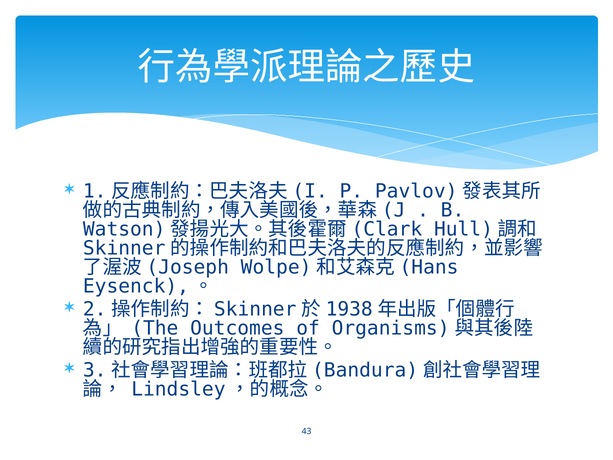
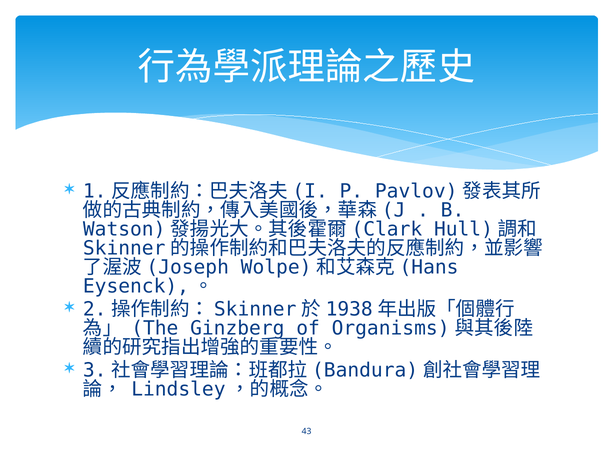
Outcomes: Outcomes -> Ginzberg
